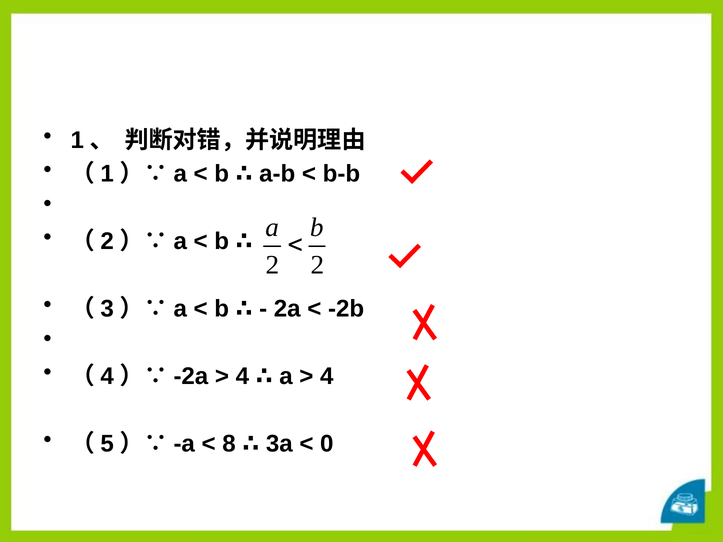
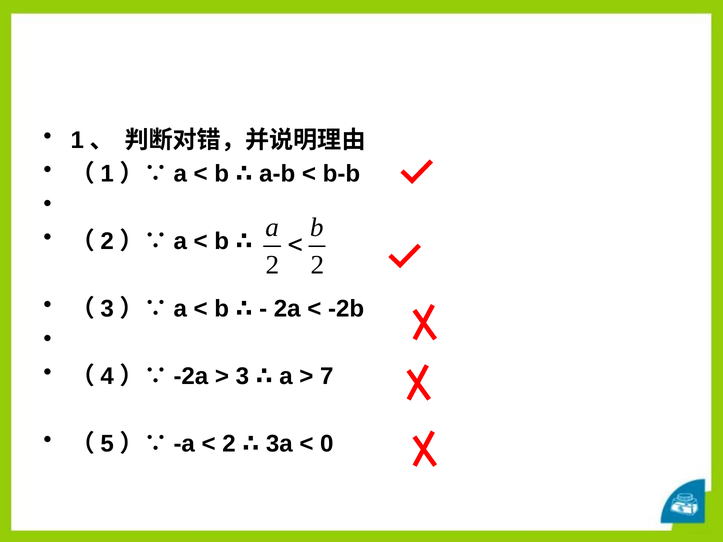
4 at (242, 376): 4 -> 3
4 at (327, 376): 4 -> 7
8 at (229, 444): 8 -> 2
